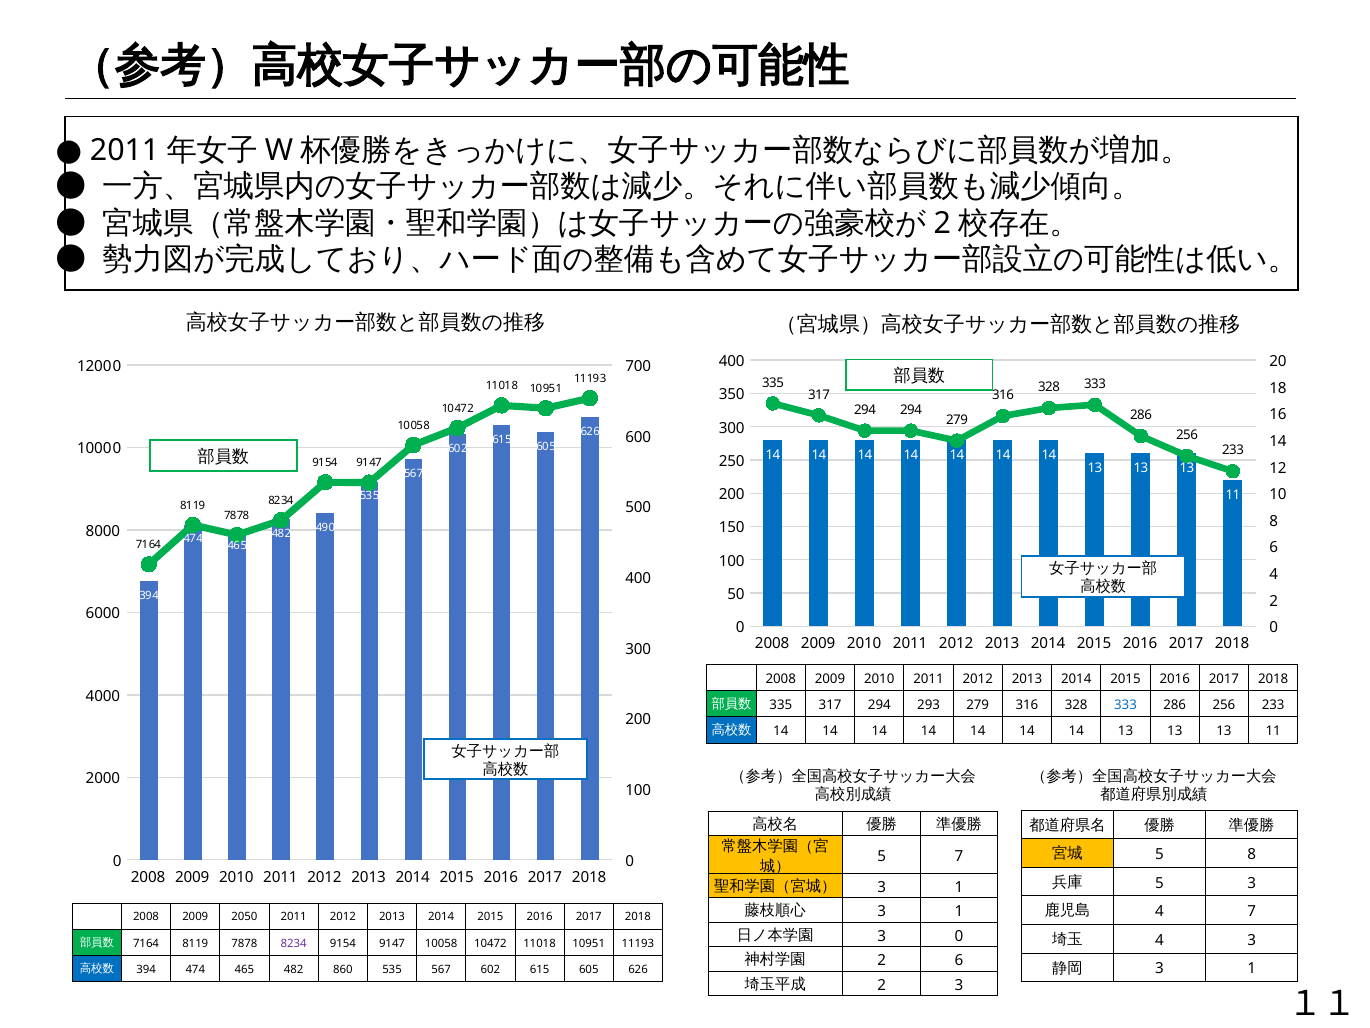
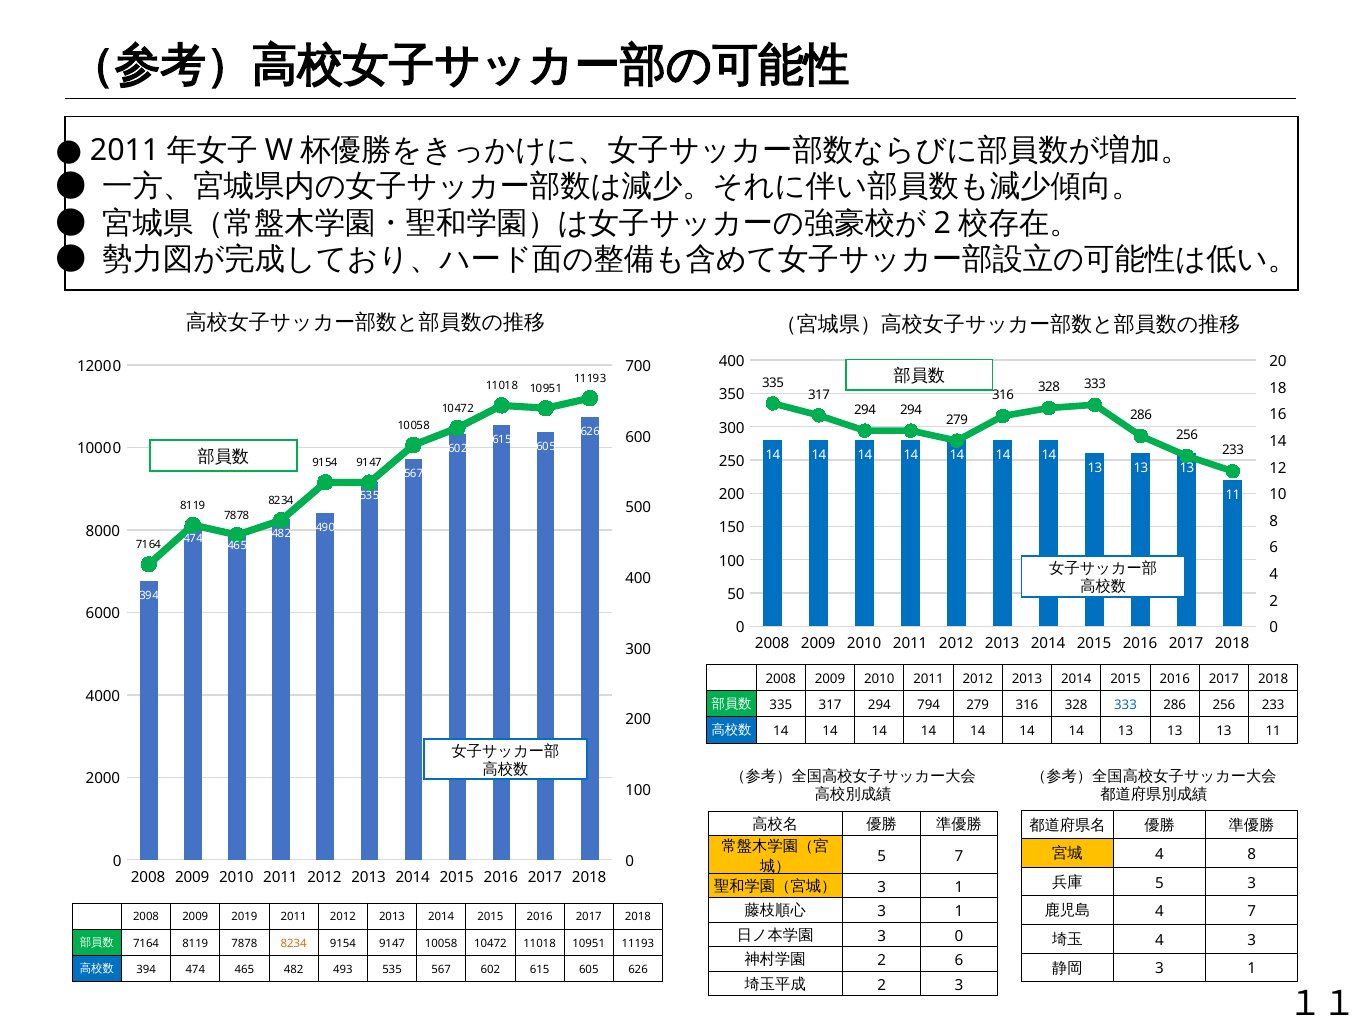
293: 293 -> 794
5 at (1160, 854): 5 -> 4
2050: 2050 -> 2019
8234 at (294, 943) colour: purple -> orange
860: 860 -> 493
